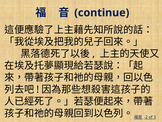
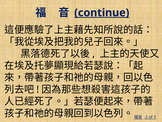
continue underline: none -> present
